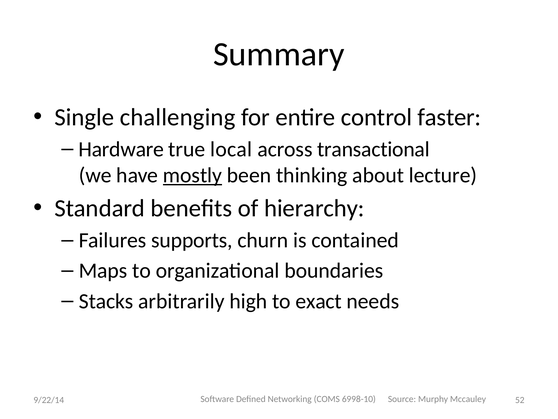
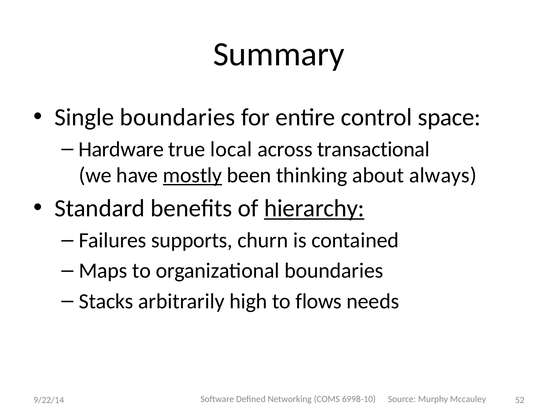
Single challenging: challenging -> boundaries
faster: faster -> space
lecture: lecture -> always
hierarchy underline: none -> present
exact: exact -> flows
